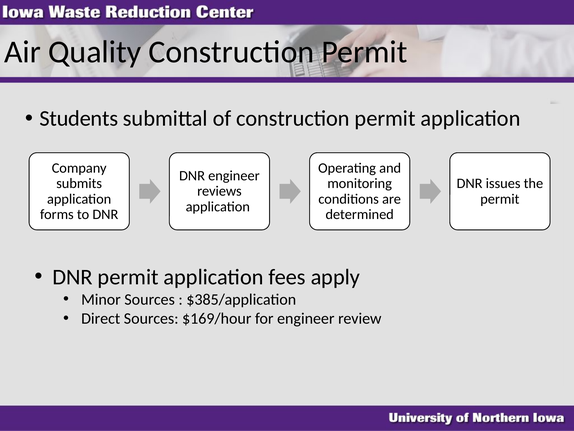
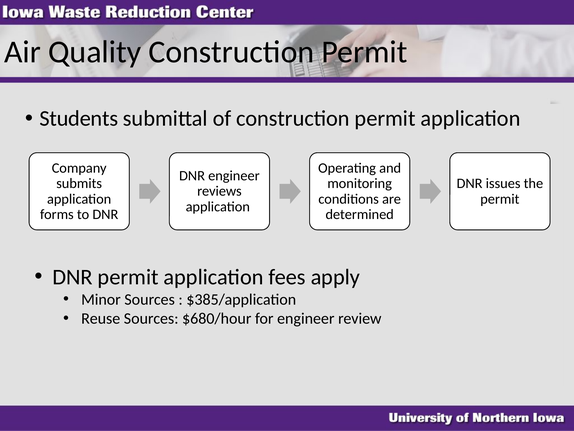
Direct: Direct -> Reuse
$169/hour: $169/hour -> $680/hour
